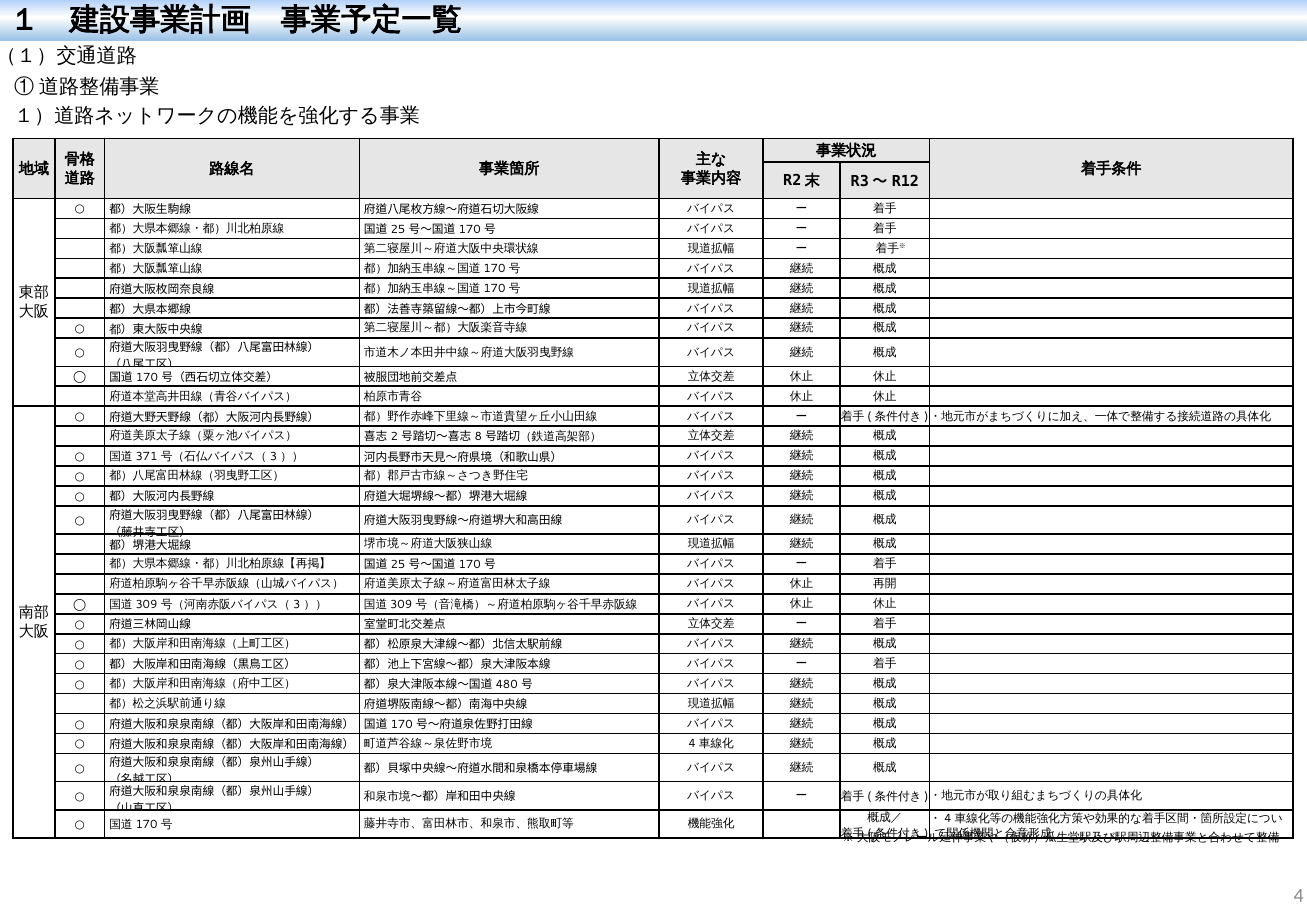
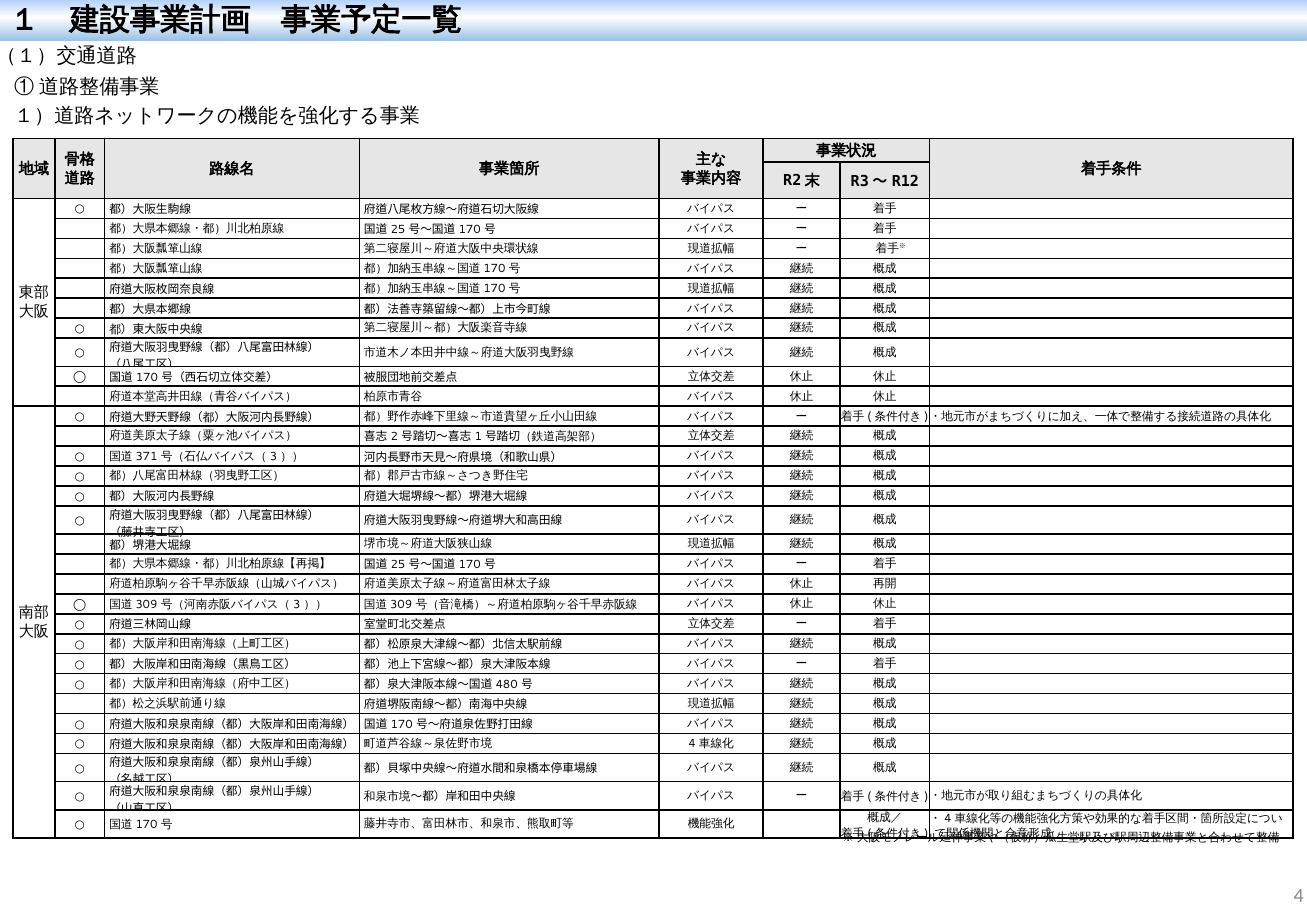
8: 8 -> 1
